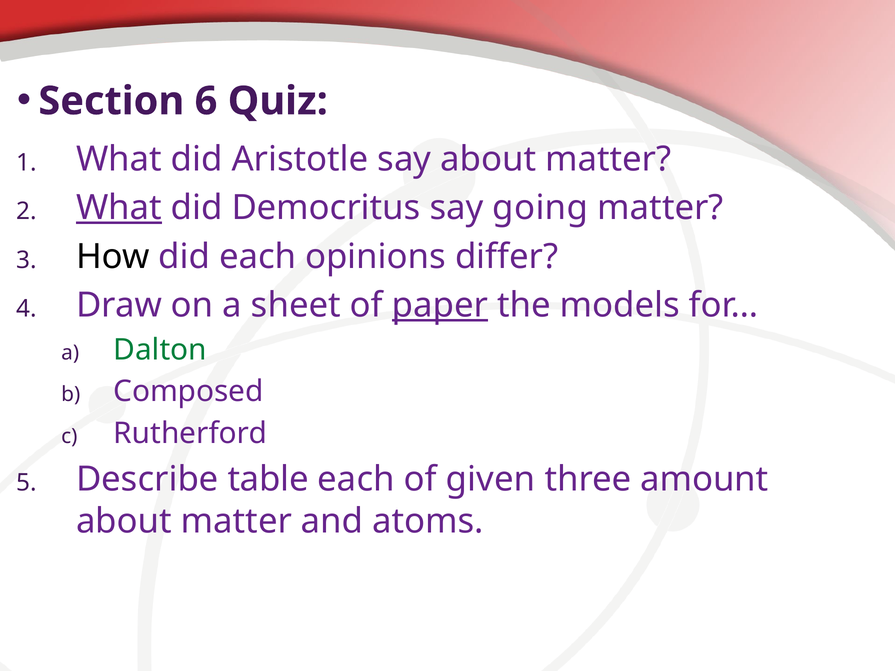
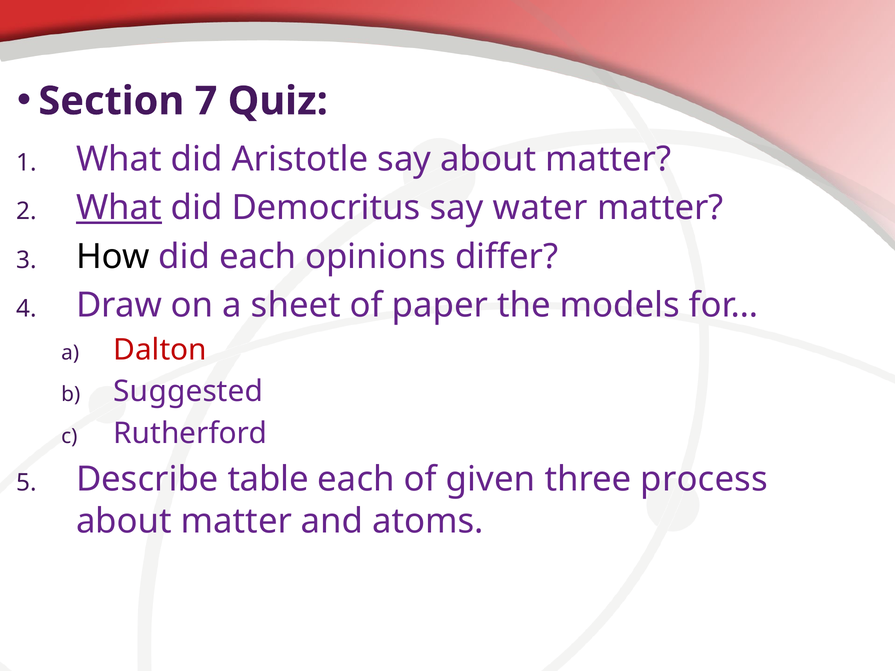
6: 6 -> 7
going: going -> water
paper underline: present -> none
Dalton colour: green -> red
Composed: Composed -> Suggested
amount: amount -> process
